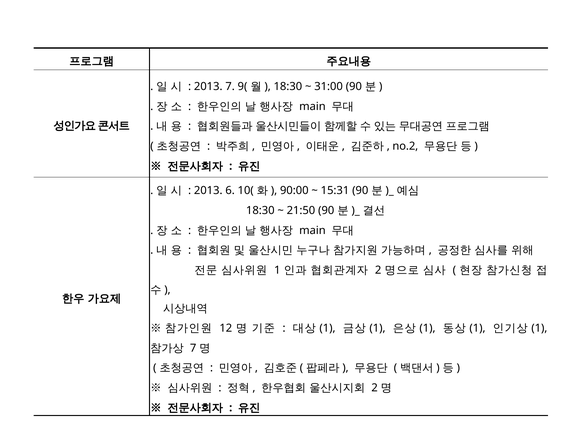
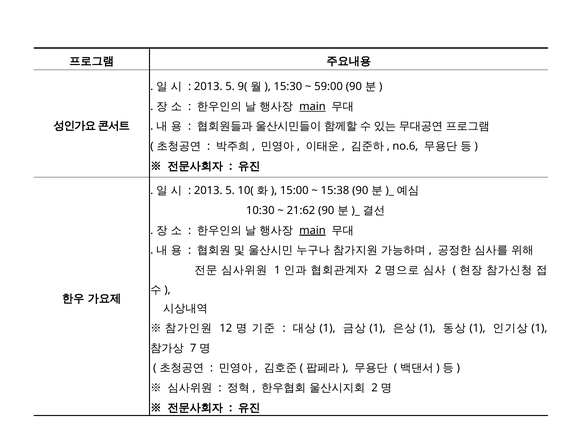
7 at (230, 87): 7 -> 5
18:30 at (288, 87): 18:30 -> 15:30
31:00: 31:00 -> 59:00
main at (312, 106) underline: none -> present
no.2: no.2 -> no.6
6 at (230, 191): 6 -> 5
90:00: 90:00 -> 15:00
15:31: 15:31 -> 15:38
18:30 at (260, 210): 18:30 -> 10:30
21:50: 21:50 -> 21:62
main at (312, 230) underline: none -> present
